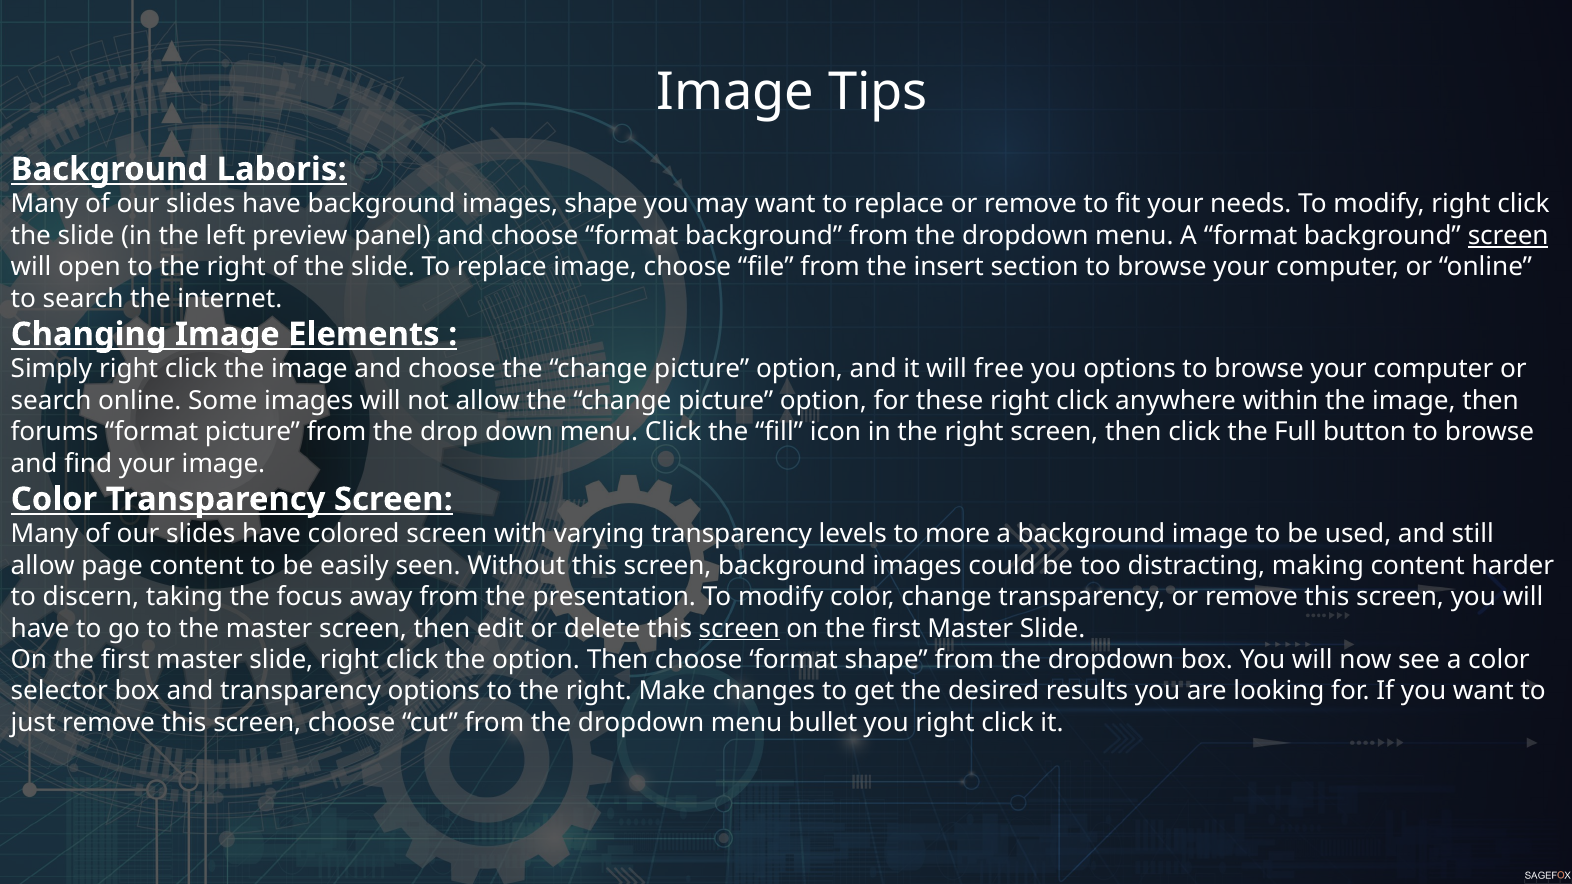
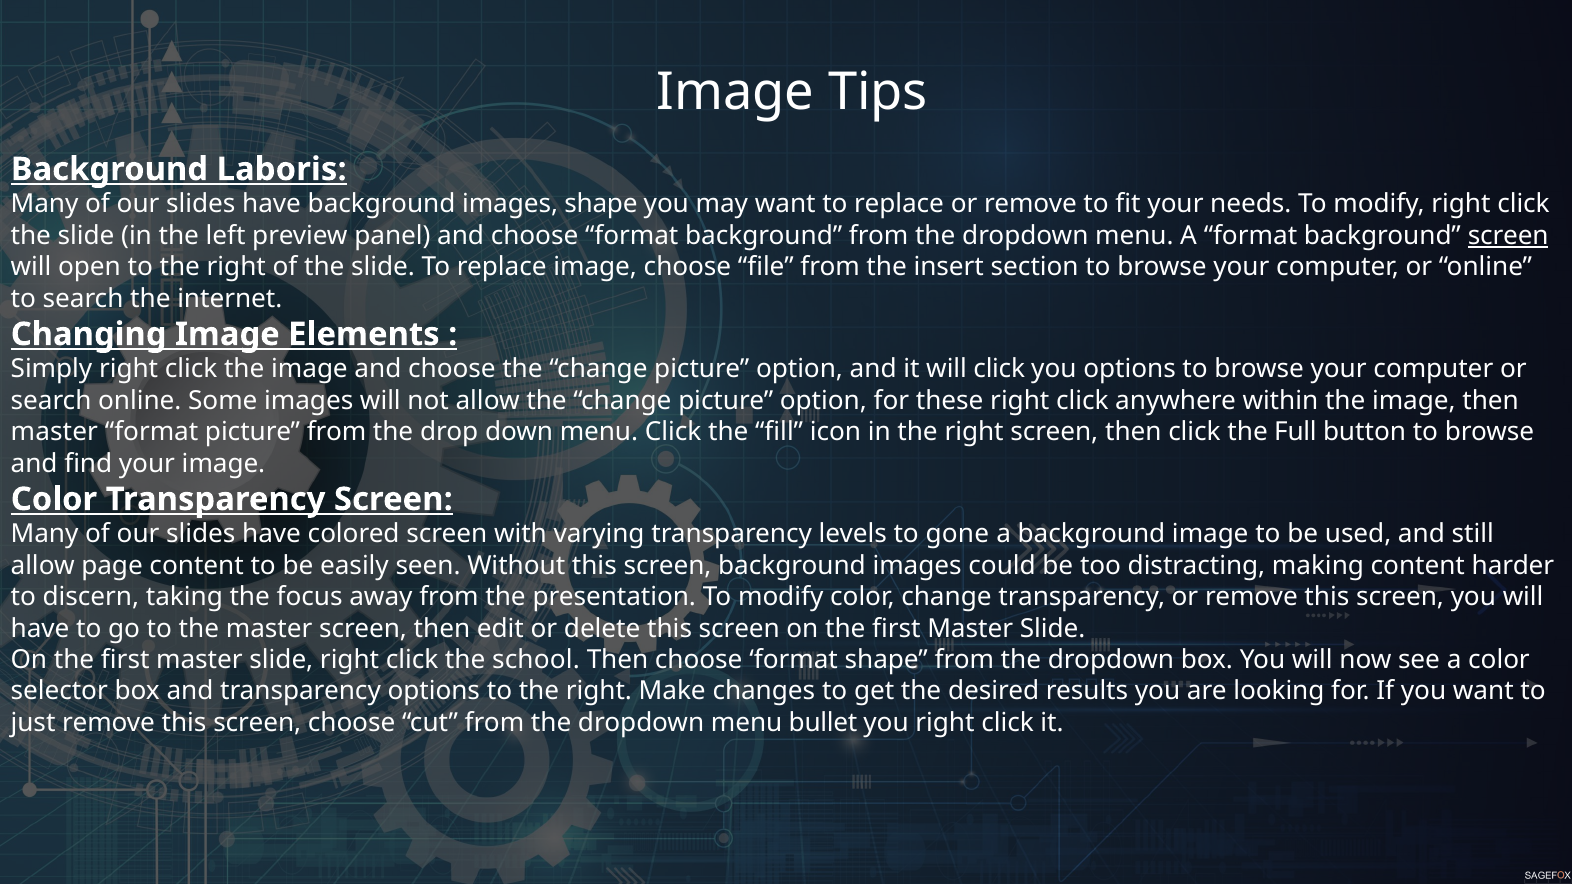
will free: free -> click
forums at (55, 432): forums -> master
more: more -> gone
screen at (739, 629) underline: present -> none
the option: option -> school
